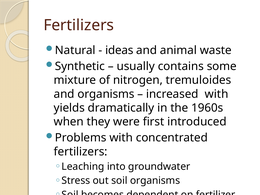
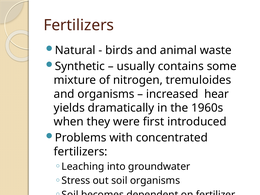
ideas: ideas -> birds
increased with: with -> hear
